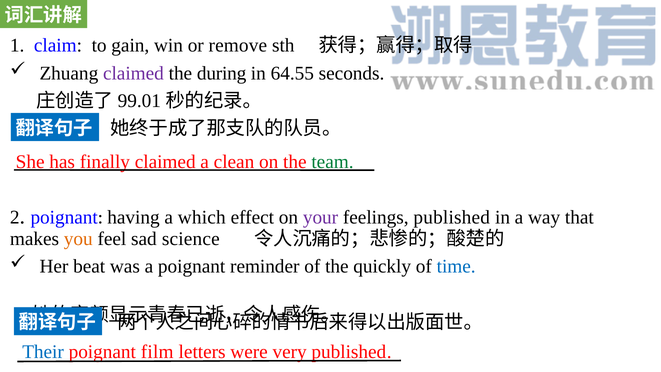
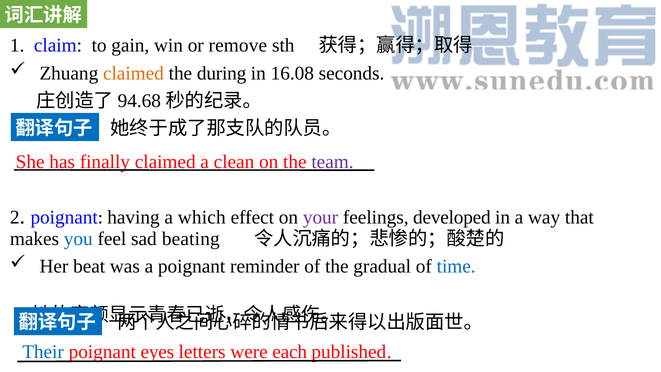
claimed at (133, 73) colour: purple -> orange
64.55: 64.55 -> 16.08
99.01: 99.01 -> 94.68
team colour: green -> purple
feelings published: published -> developed
you colour: orange -> blue
science: science -> beating
quickly: quickly -> gradual
film: film -> eyes
very: very -> each
